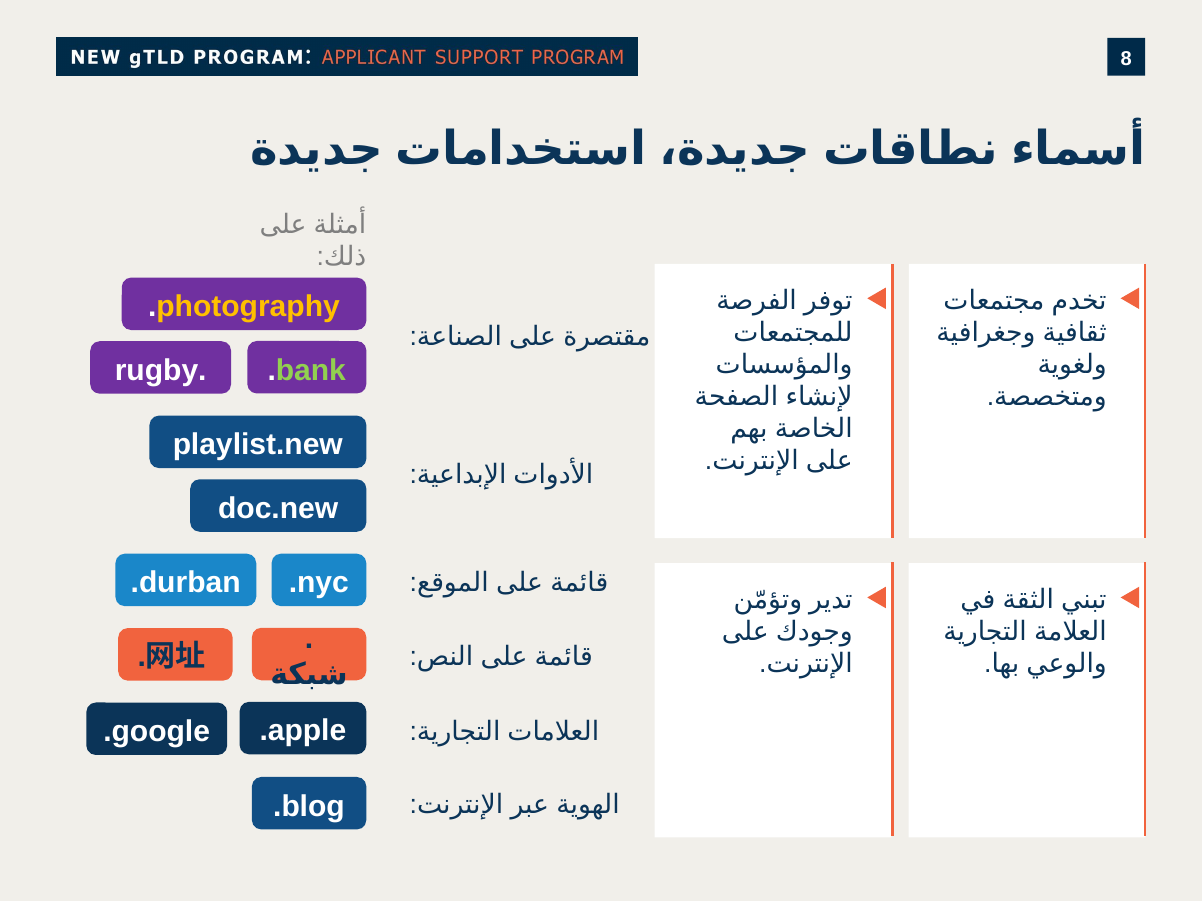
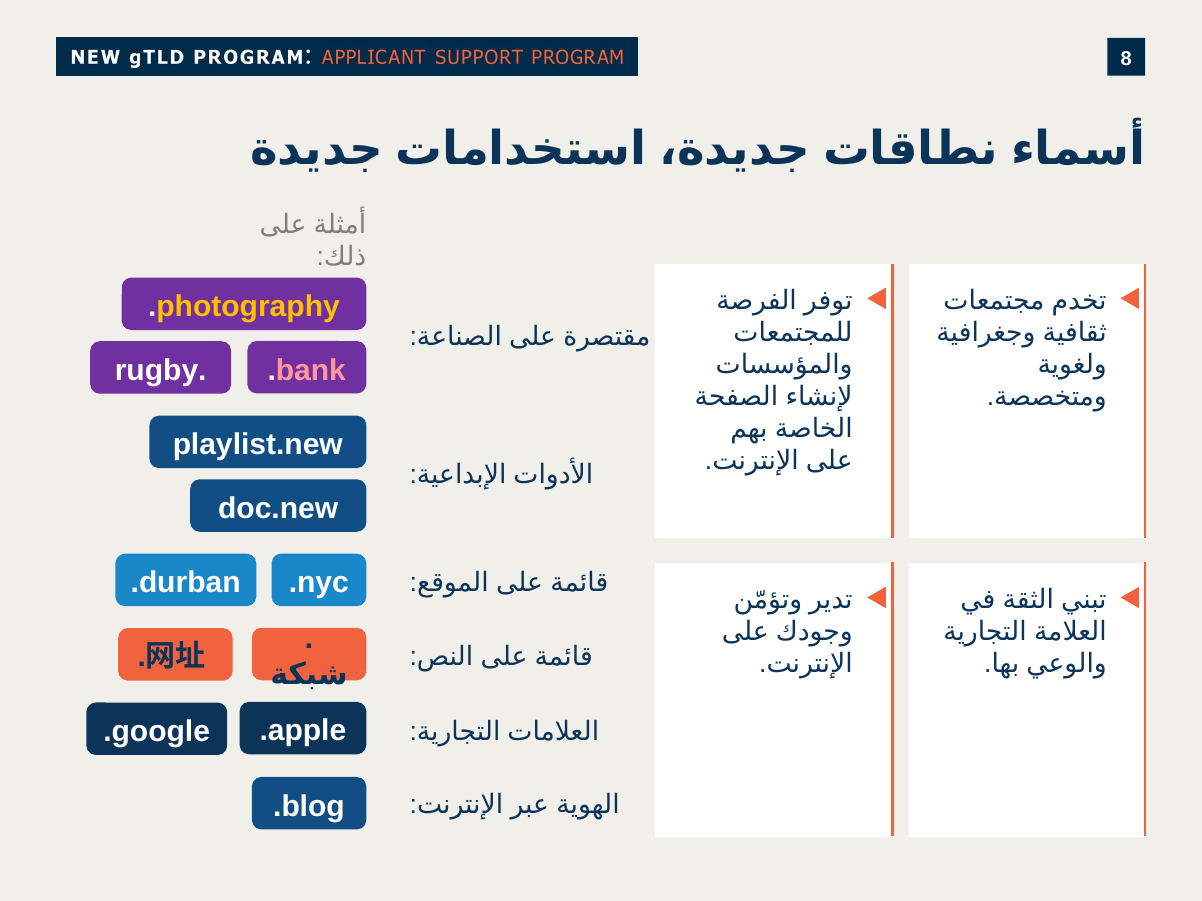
bank colour: light green -> pink
